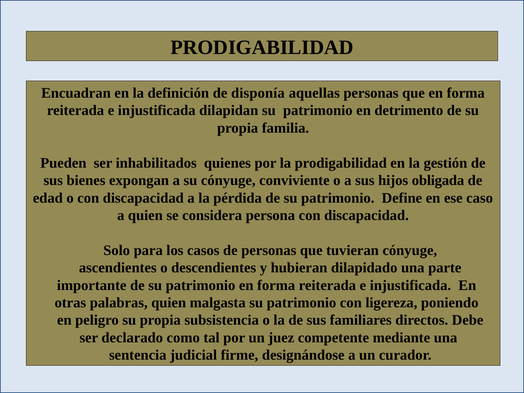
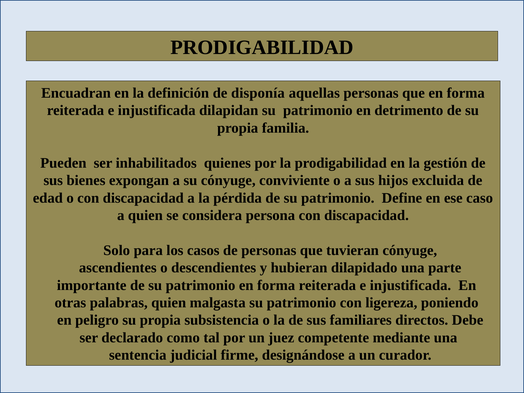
obligada: obligada -> excluida
